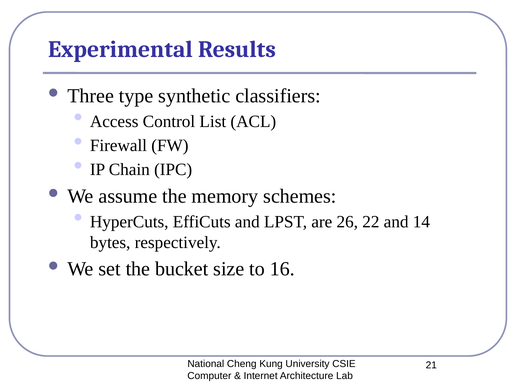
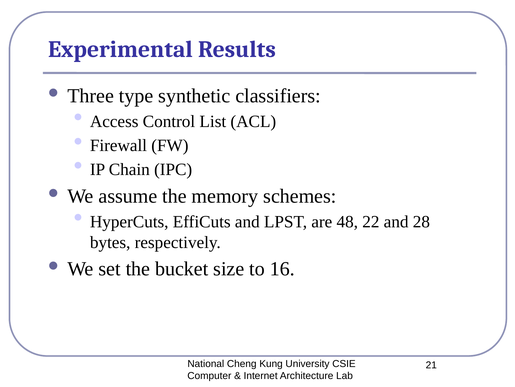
26: 26 -> 48
14: 14 -> 28
